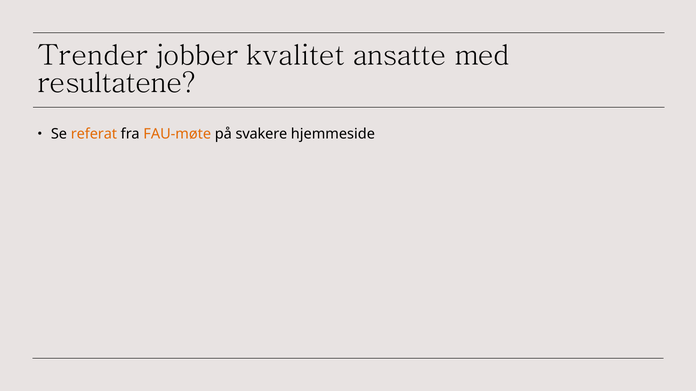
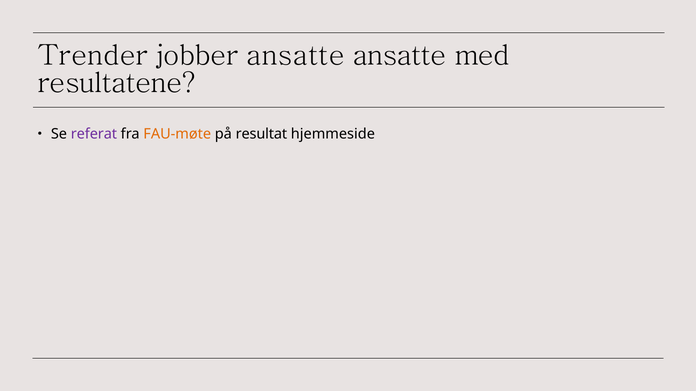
jobber kvalitet: kvalitet -> ansatte
referat colour: orange -> purple
svakere: svakere -> resultat
